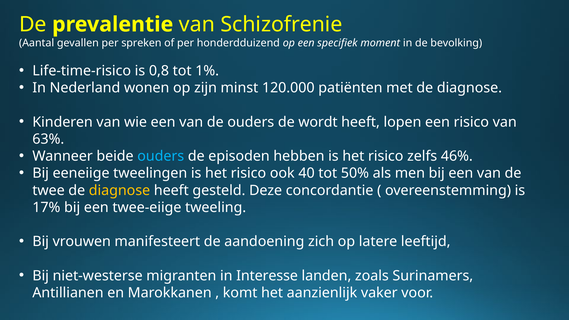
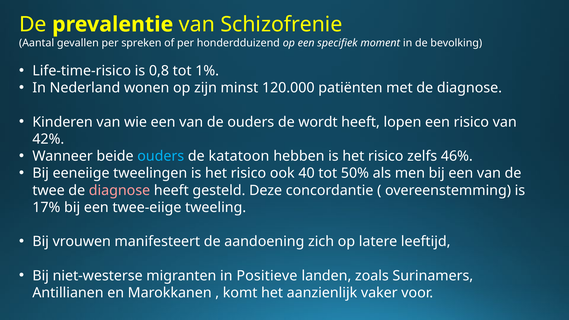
63%: 63% -> 42%
episoden: episoden -> katatoon
diagnose at (120, 190) colour: yellow -> pink
Interesse: Interesse -> Positieve
